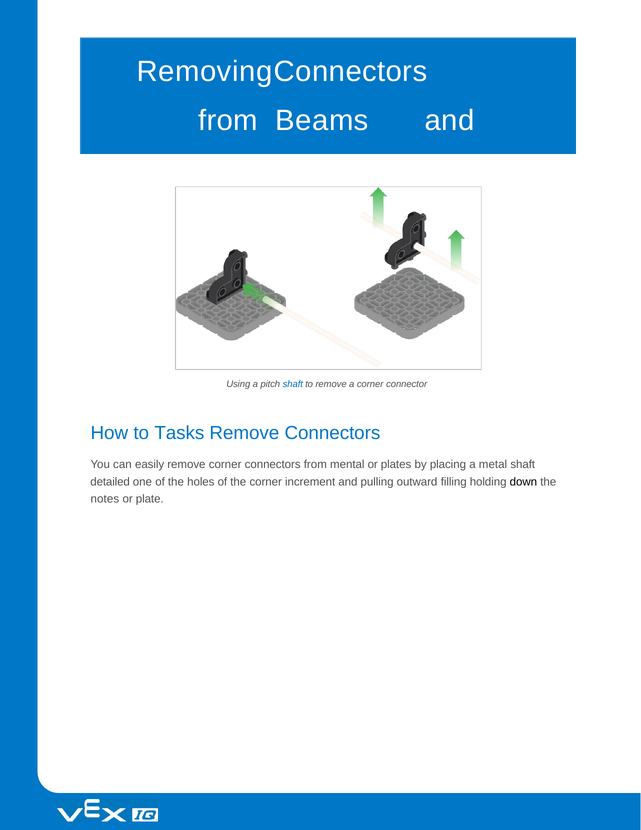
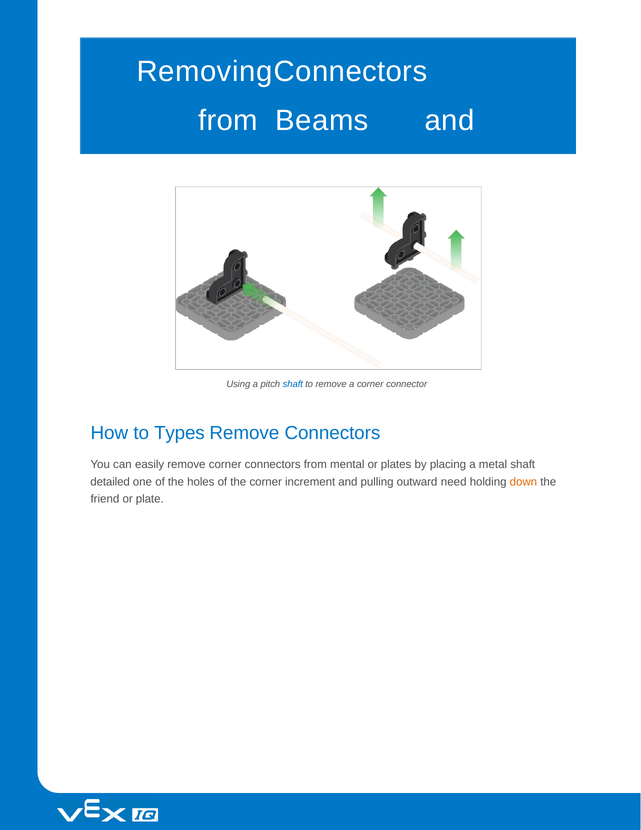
Tasks: Tasks -> Types
filling: filling -> need
down colour: black -> orange
notes: notes -> friend
